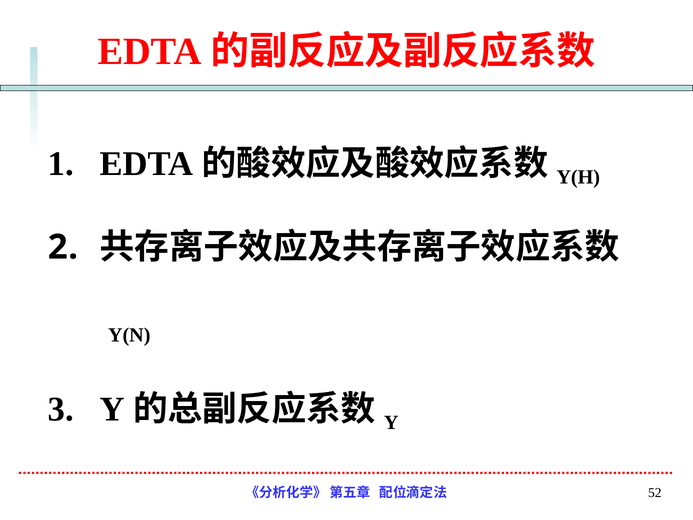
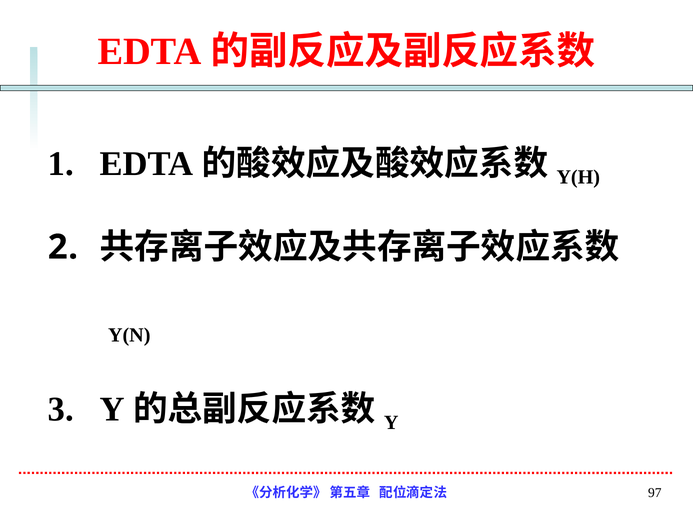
52: 52 -> 97
